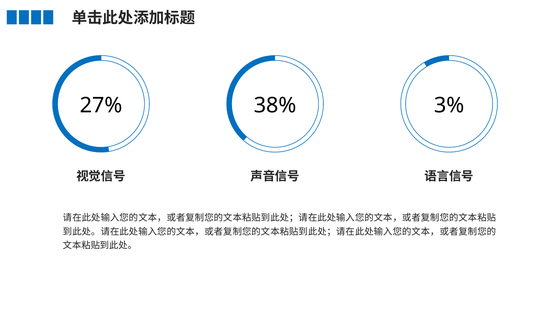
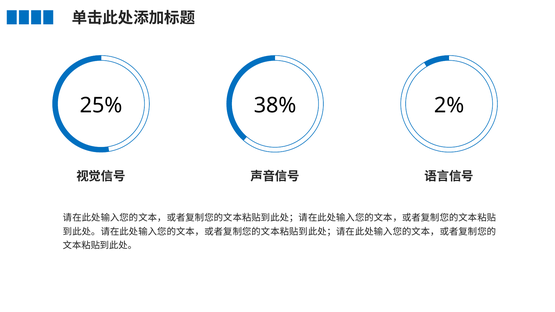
27%: 27% -> 25%
3%: 3% -> 2%
